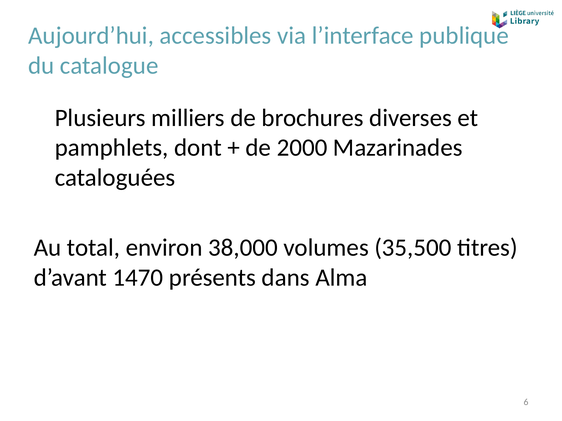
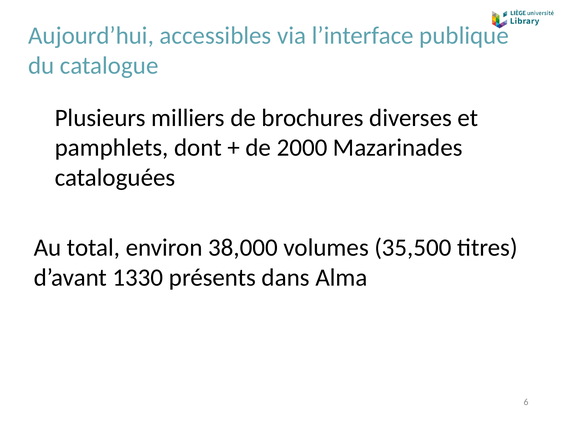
1470: 1470 -> 1330
